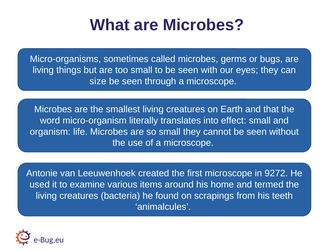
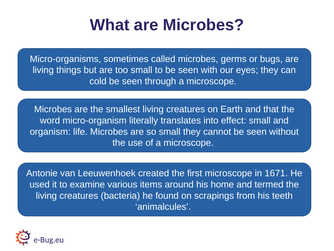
size: size -> cold
9272: 9272 -> 1671
